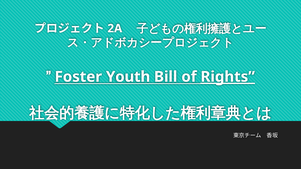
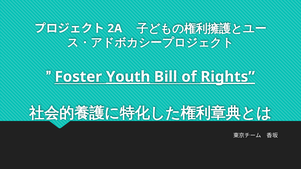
Youth underline: none -> present
